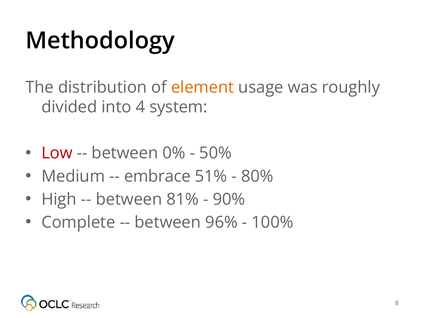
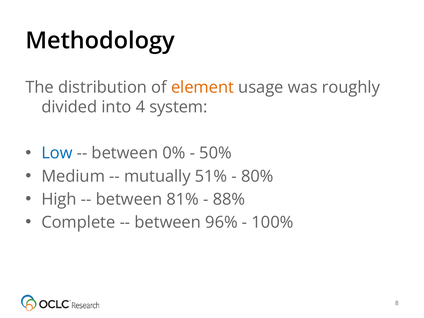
Low colour: red -> blue
embrace: embrace -> mutually
90%: 90% -> 88%
